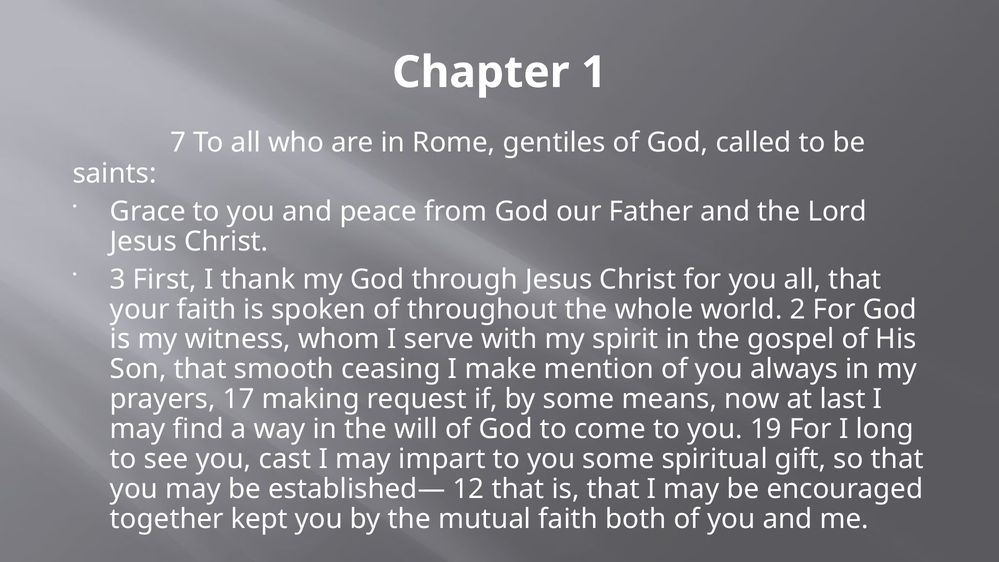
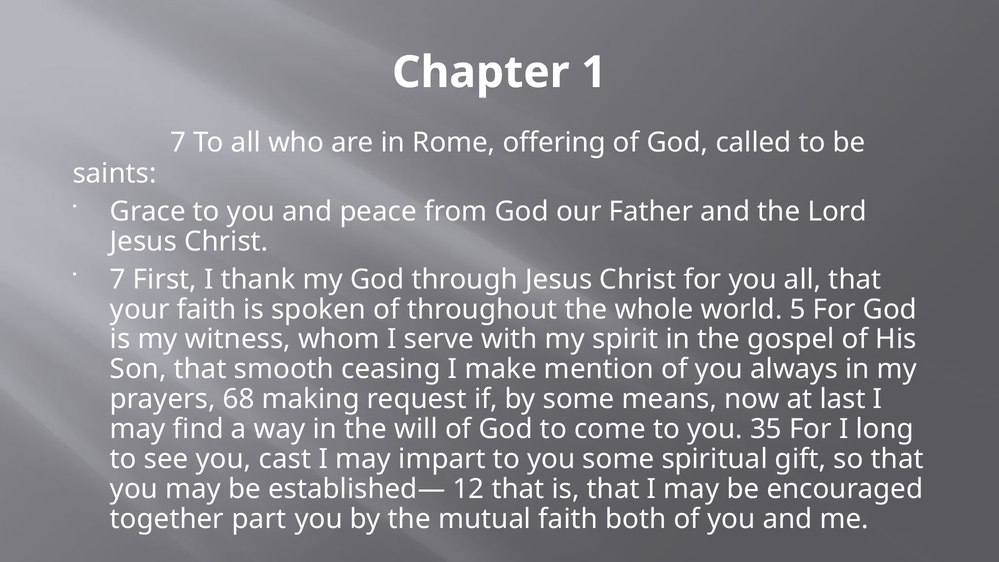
gentiles: gentiles -> offering
3 at (118, 279): 3 -> 7
2: 2 -> 5
17: 17 -> 68
19: 19 -> 35
kept: kept -> part
